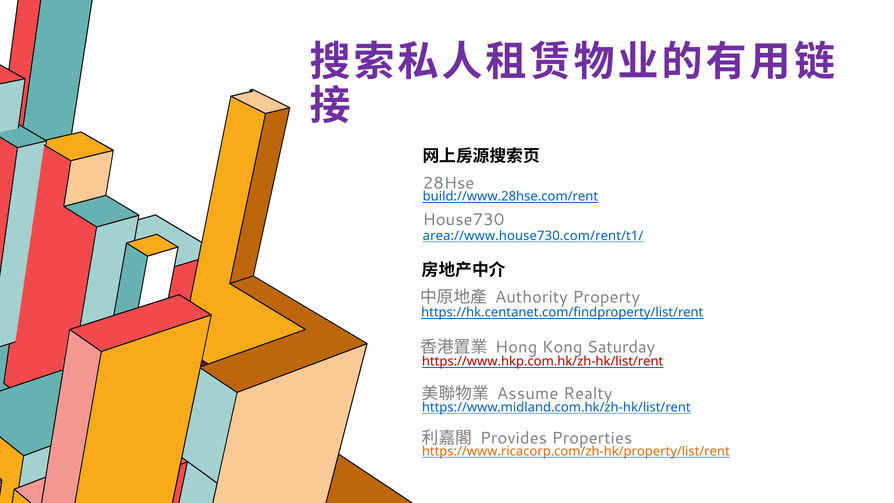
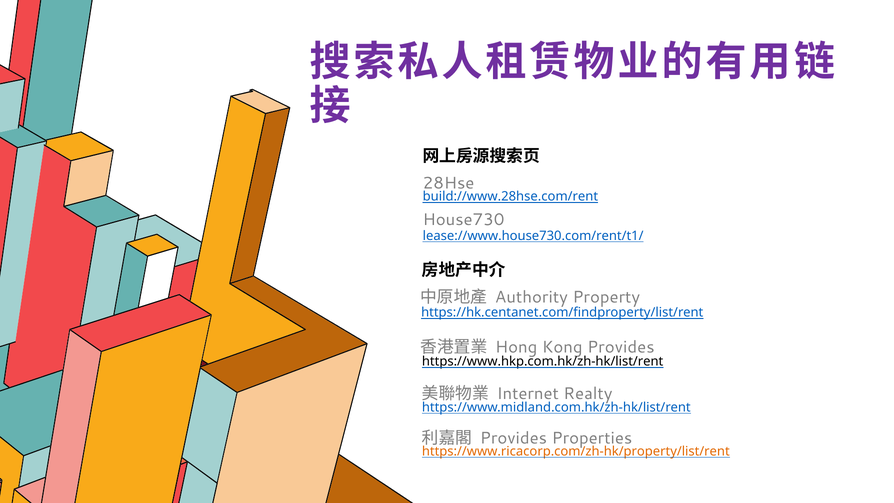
area://www.house730.com/rent/t1/: area://www.house730.com/rent/t1/ -> lease://www.house730.com/rent/t1/
Kong Saturday: Saturday -> Provides
https://www.hkp.com.hk/zh-hk/list/rent colour: red -> black
Assume: Assume -> Internet
